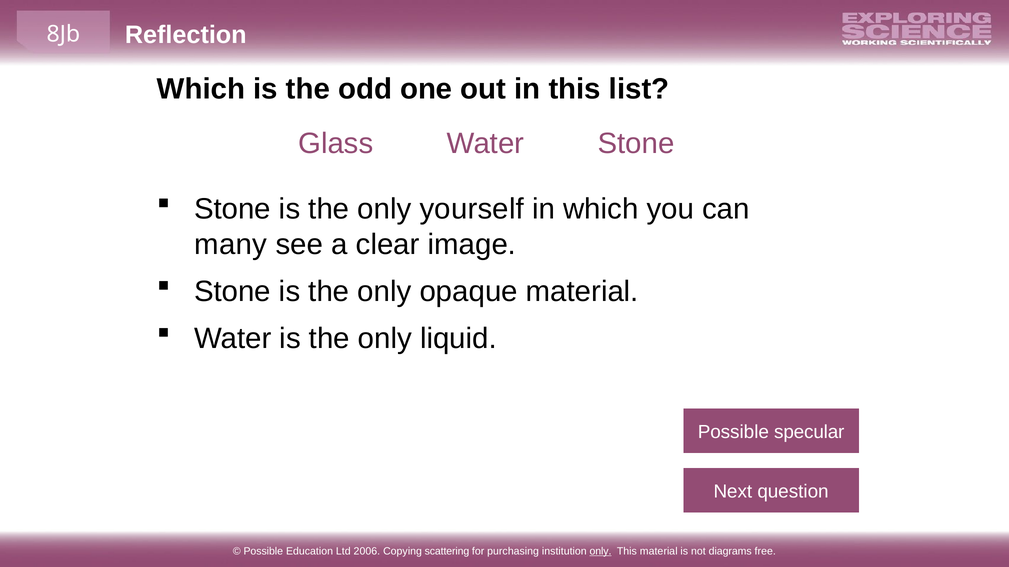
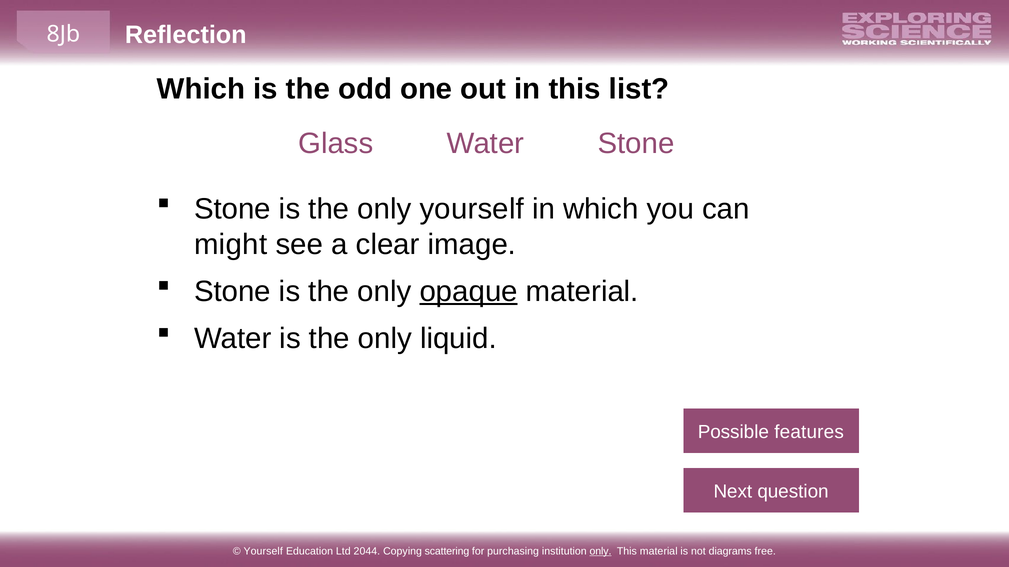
many: many -> might
opaque underline: none -> present
specular: specular -> features
Possible at (263, 552): Possible -> Yourself
2006: 2006 -> 2044
